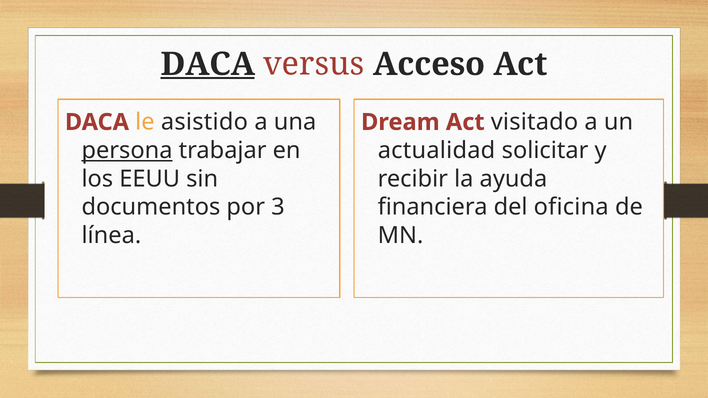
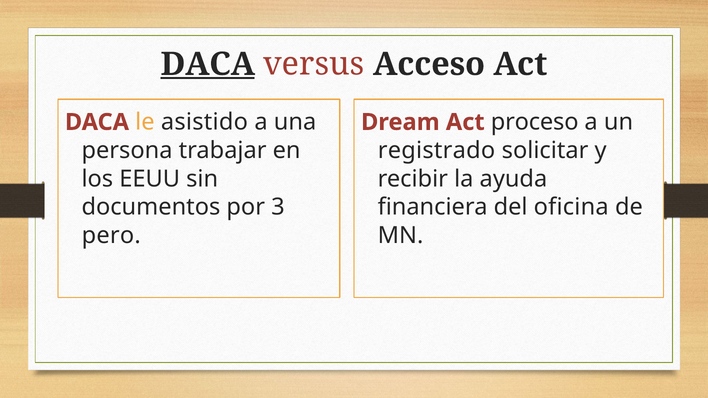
visitado: visitado -> proceso
persona underline: present -> none
actualidad: actualidad -> registrado
línea: línea -> pero
